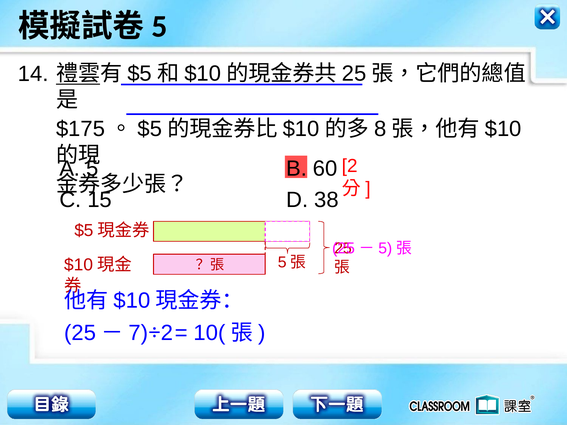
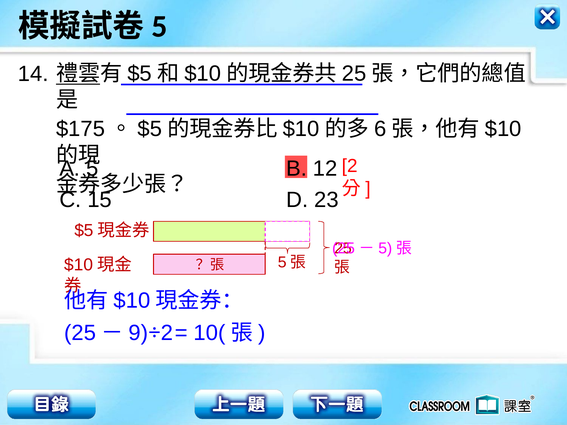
8: 8 -> 6
60: 60 -> 12
38: 38 -> 23
7: 7 -> 9
